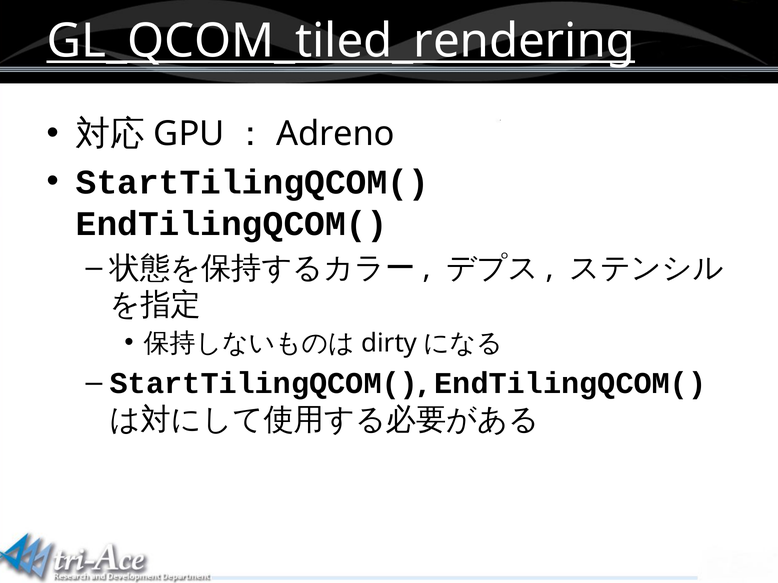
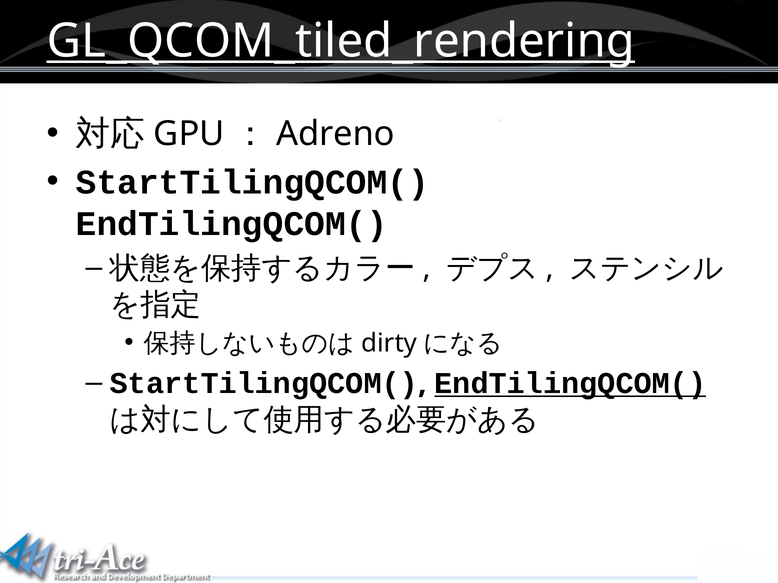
EndTilingQCOM( at (570, 384) underline: none -> present
